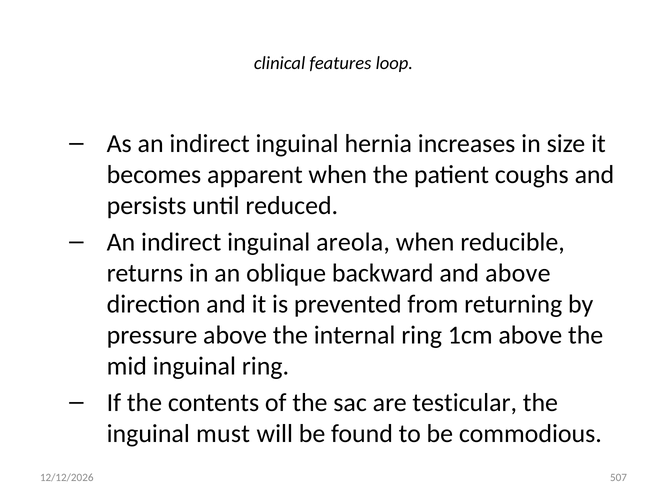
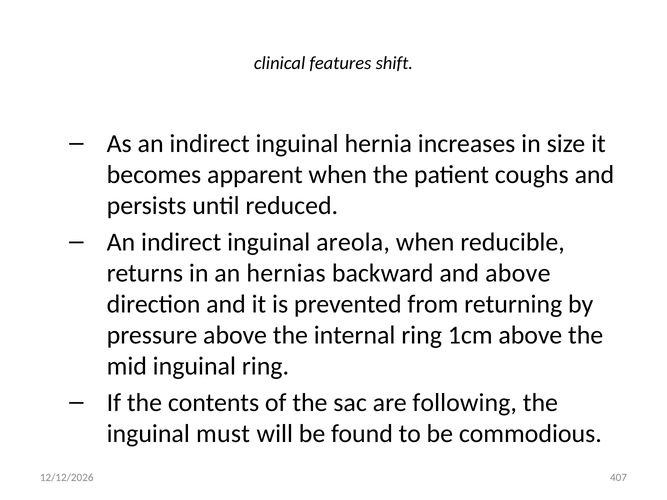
loop: loop -> shift
oblique: oblique -> hernias
testicular: testicular -> following
507: 507 -> 407
